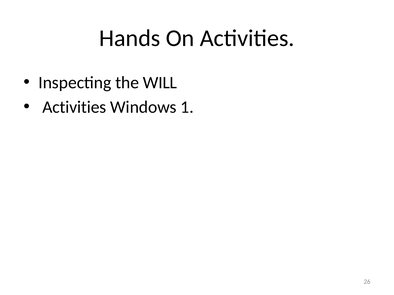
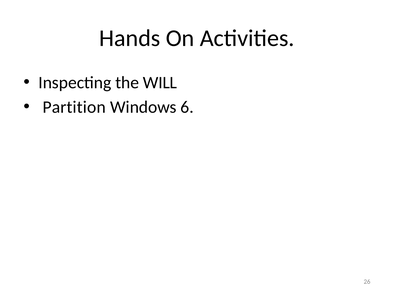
Activities at (74, 107): Activities -> Partition
1: 1 -> 6
